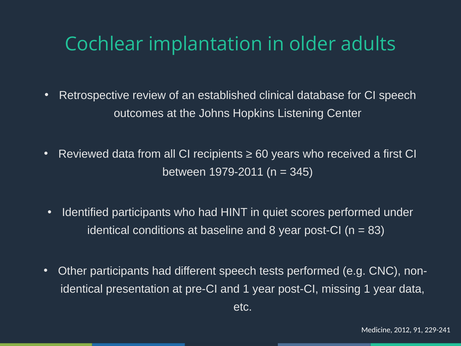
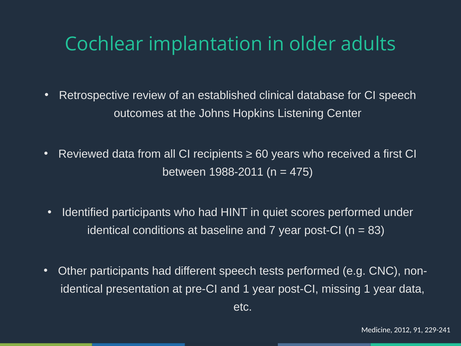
1979-2011: 1979-2011 -> 1988-2011
345: 345 -> 475
8: 8 -> 7
